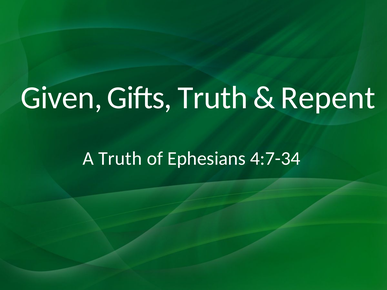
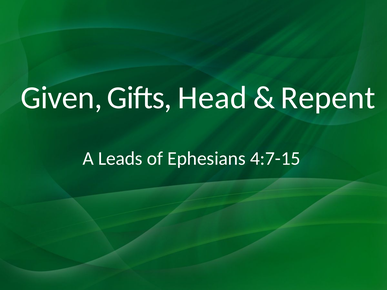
Gifts Truth: Truth -> Head
A Truth: Truth -> Leads
4:7-34: 4:7-34 -> 4:7-15
